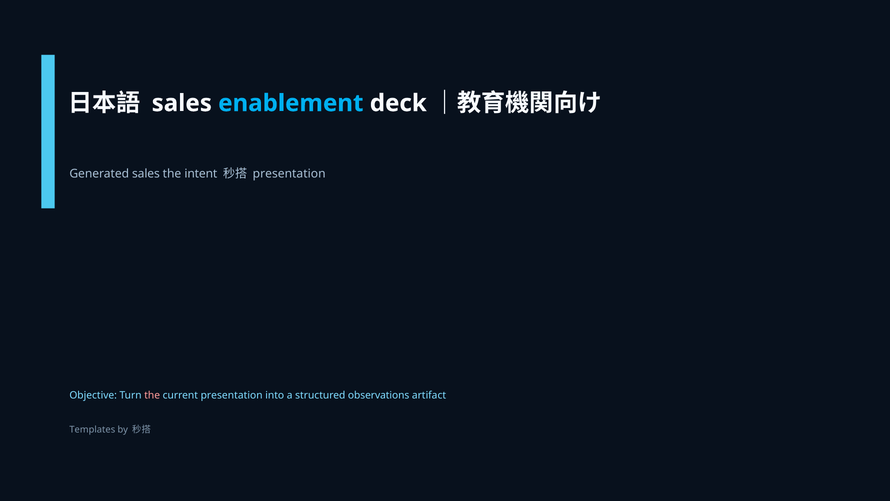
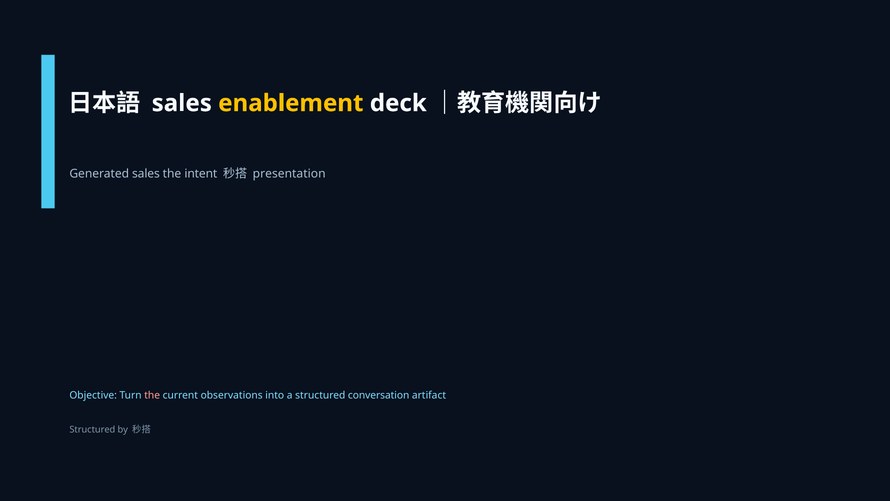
enablement colour: light blue -> yellow
current presentation: presentation -> observations
observations: observations -> conversation
Templates at (92, 429): Templates -> Structured
